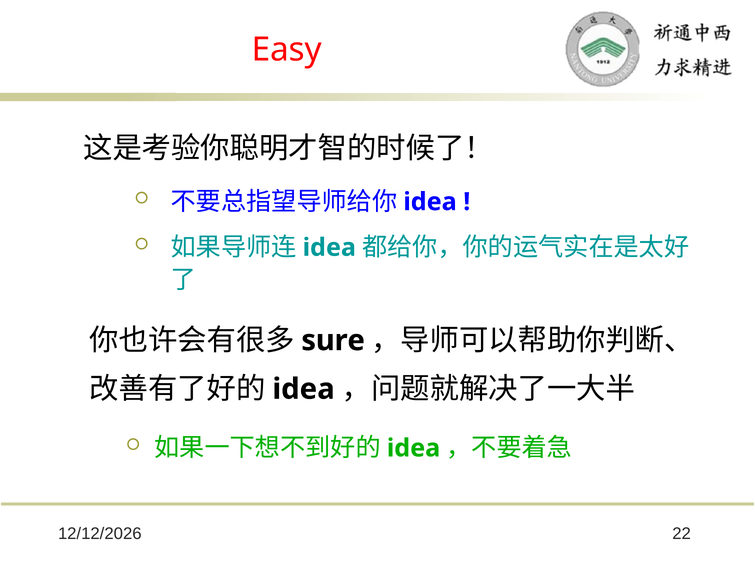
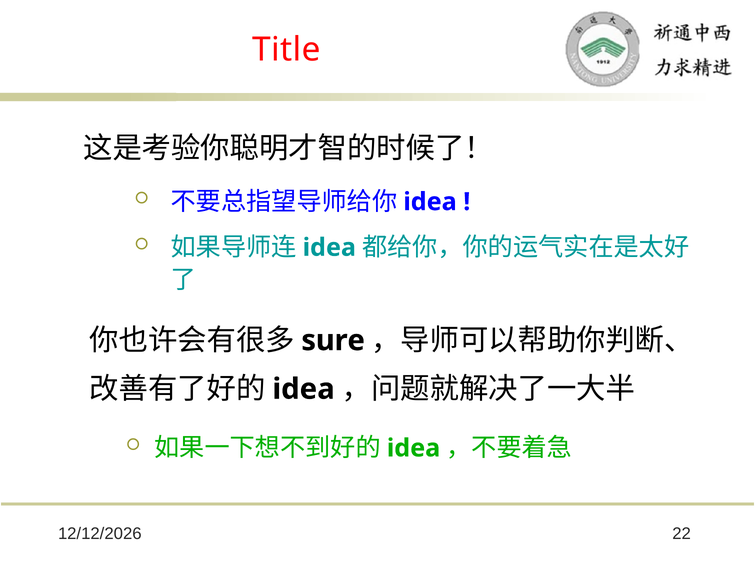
Easy: Easy -> Title
